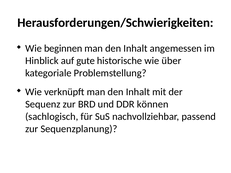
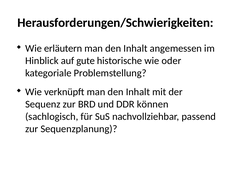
beginnen: beginnen -> erläutern
über: über -> oder
